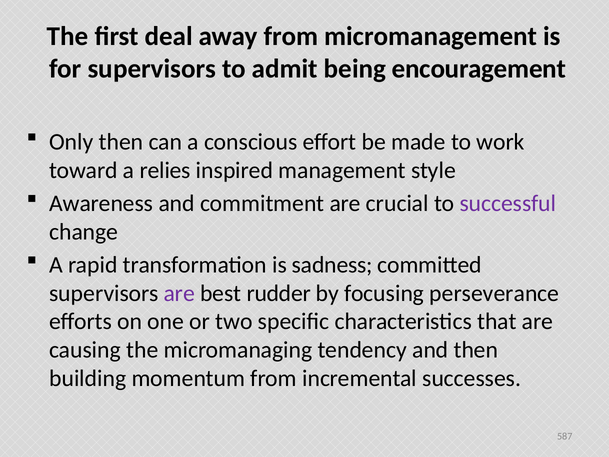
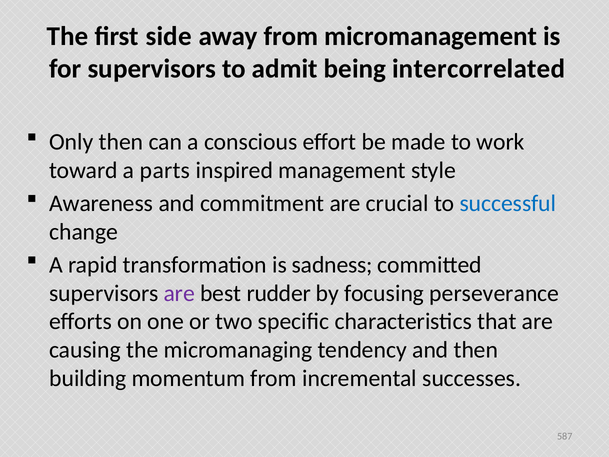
deal: deal -> side
encouragement: encouragement -> intercorrelated
relies: relies -> parts
successful colour: purple -> blue
